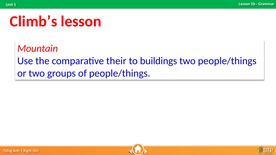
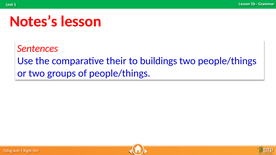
Climb’s: Climb’s -> Notes’s
Mountain: Mountain -> Sentences
